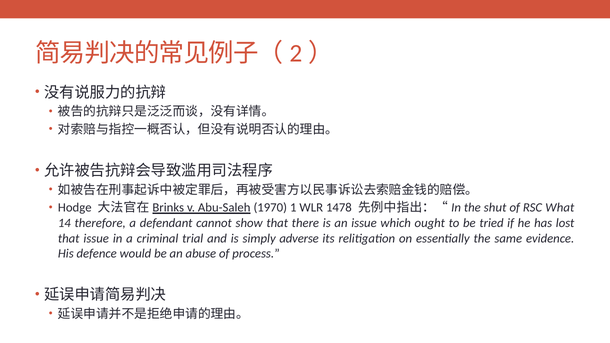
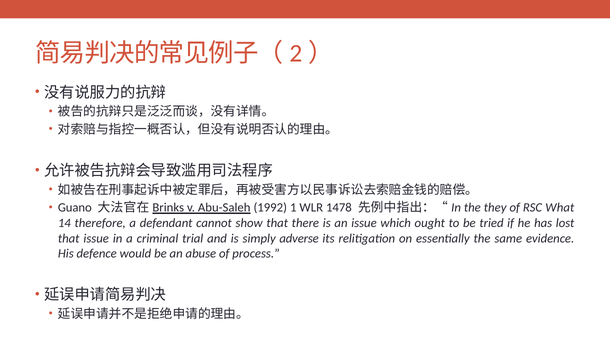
Hodge: Hodge -> Guano
1970: 1970 -> 1992
shut: shut -> they
